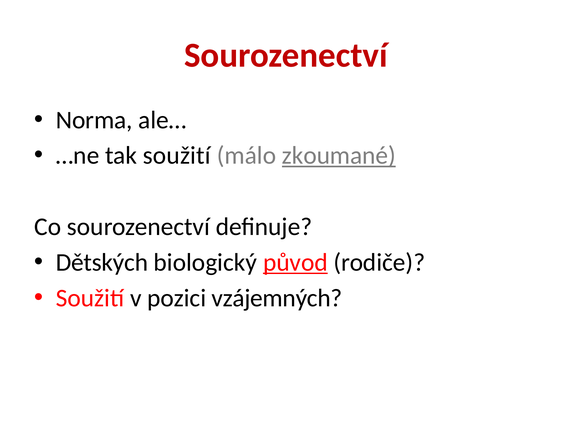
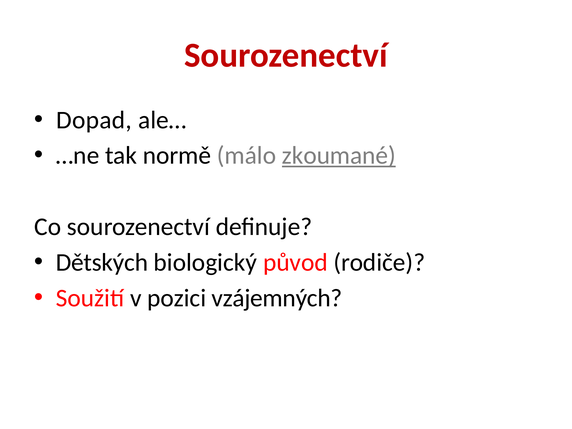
Norma: Norma -> Dopad
tak soužití: soužití -> normě
původ underline: present -> none
